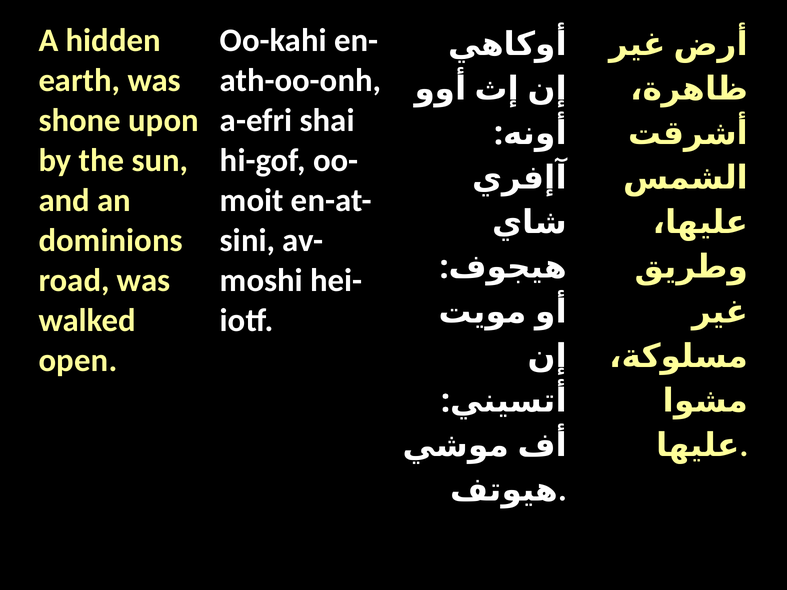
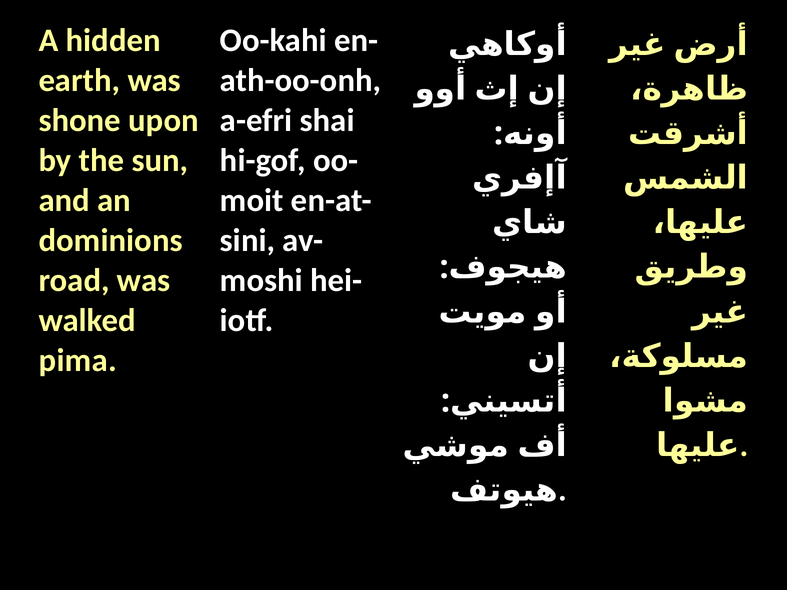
open: open -> pima
